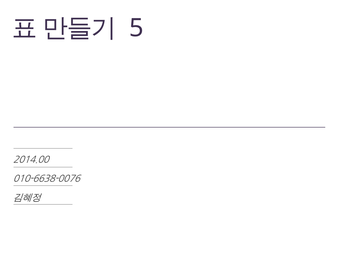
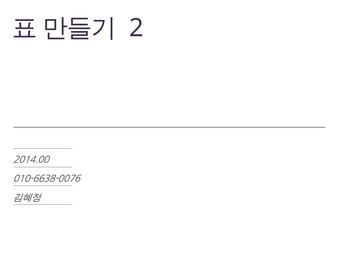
5: 5 -> 2
